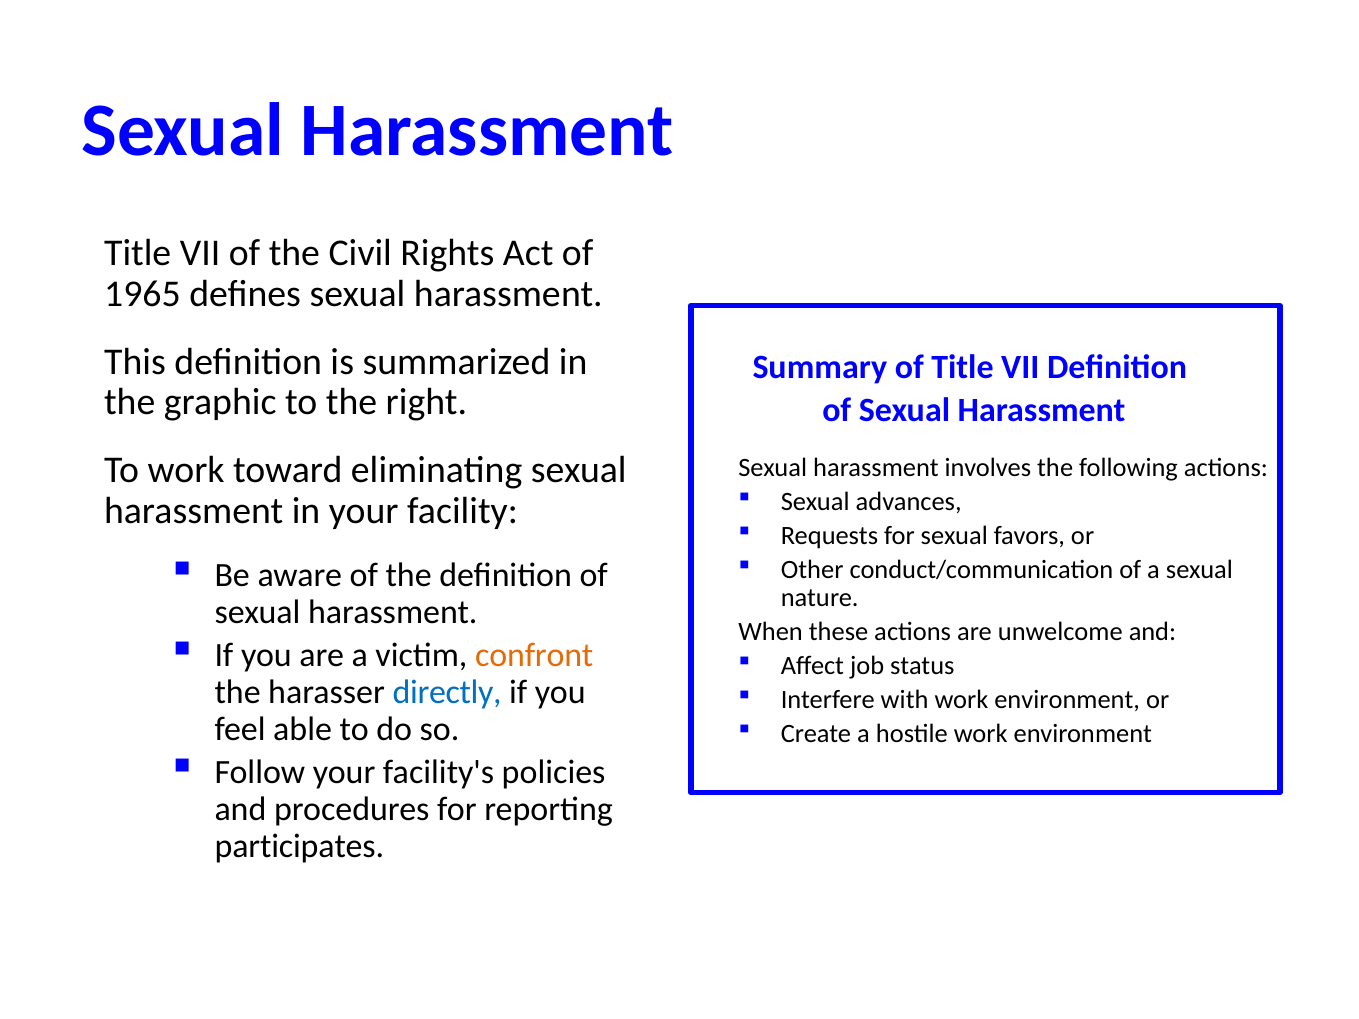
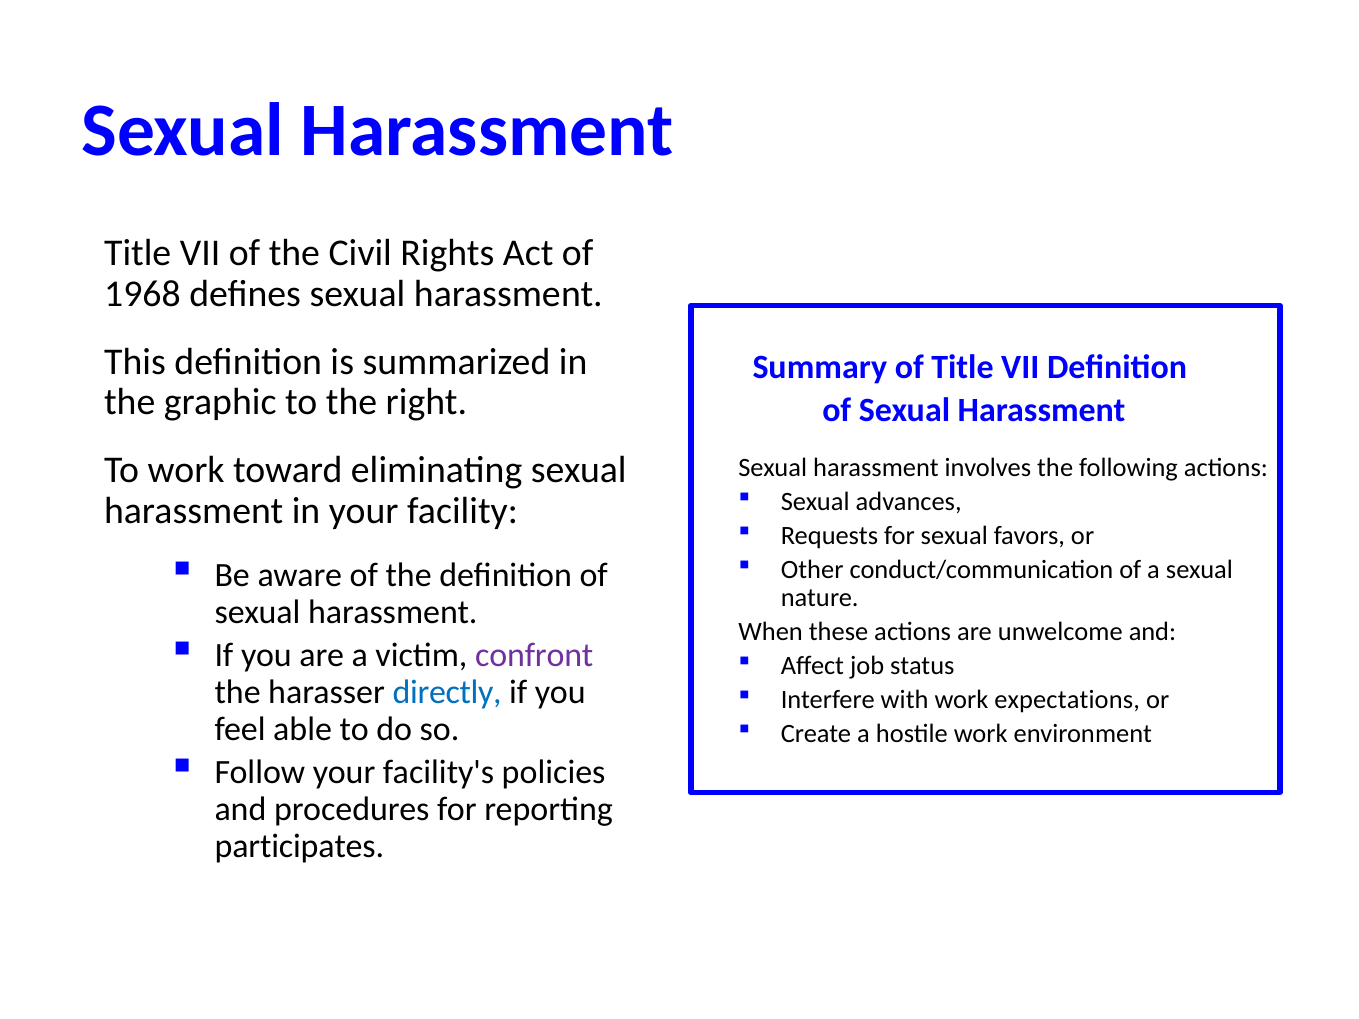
1965: 1965 -> 1968
confront colour: orange -> purple
with work environment: environment -> expectations
